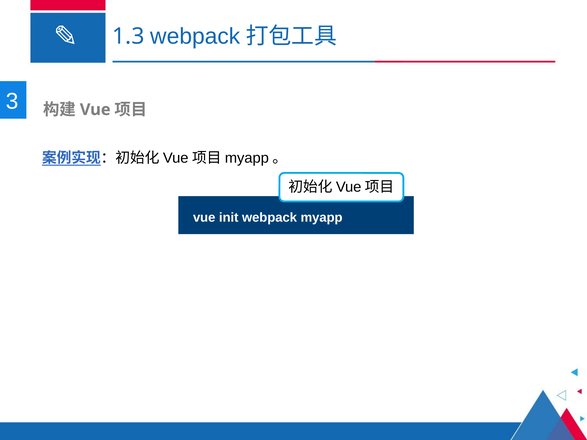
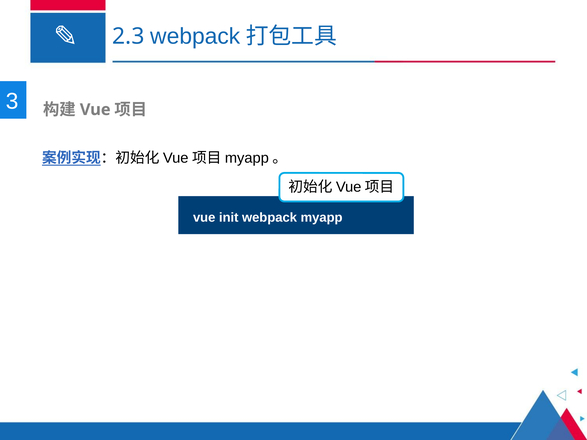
1.3: 1.3 -> 2.3
